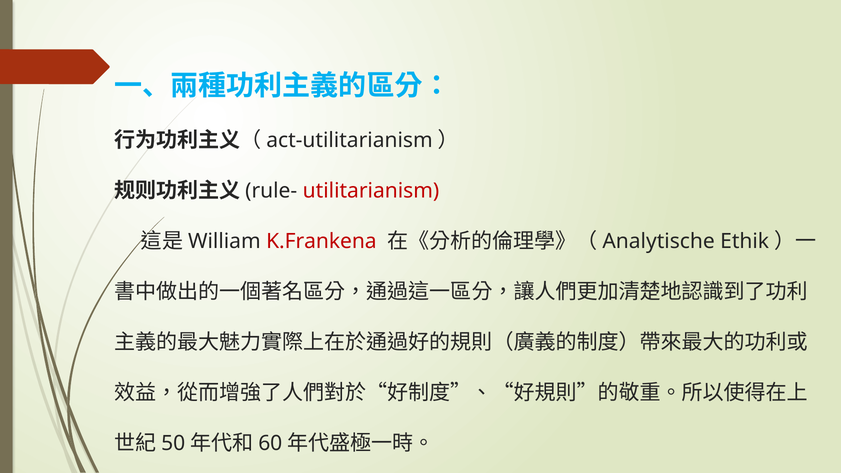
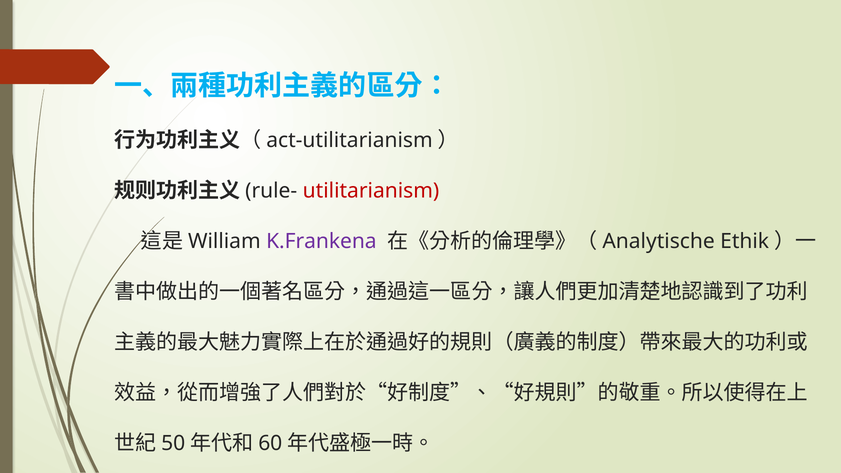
K.Frankena colour: red -> purple
